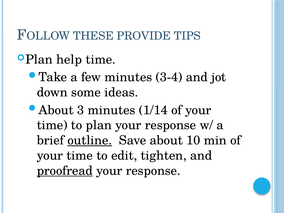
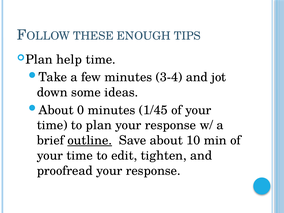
PROVIDE: PROVIDE -> ENOUGH
3: 3 -> 0
1/14: 1/14 -> 1/45
proofread underline: present -> none
